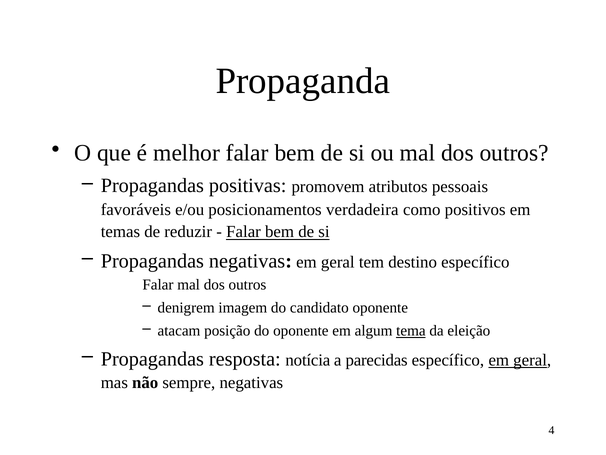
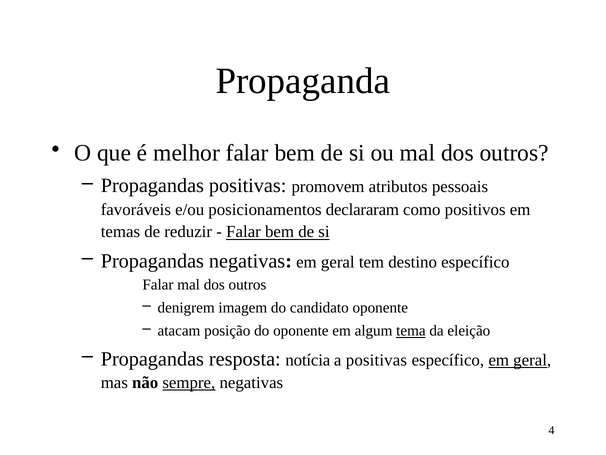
verdadeira: verdadeira -> declararam
a parecidas: parecidas -> positivas
sempre underline: none -> present
